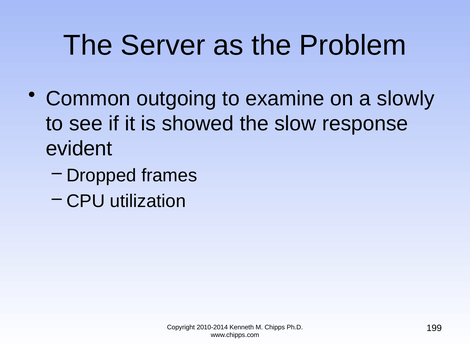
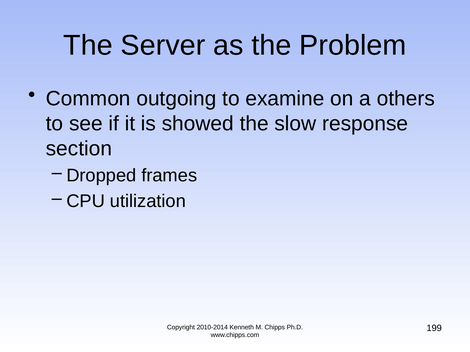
slowly: slowly -> others
evident: evident -> section
